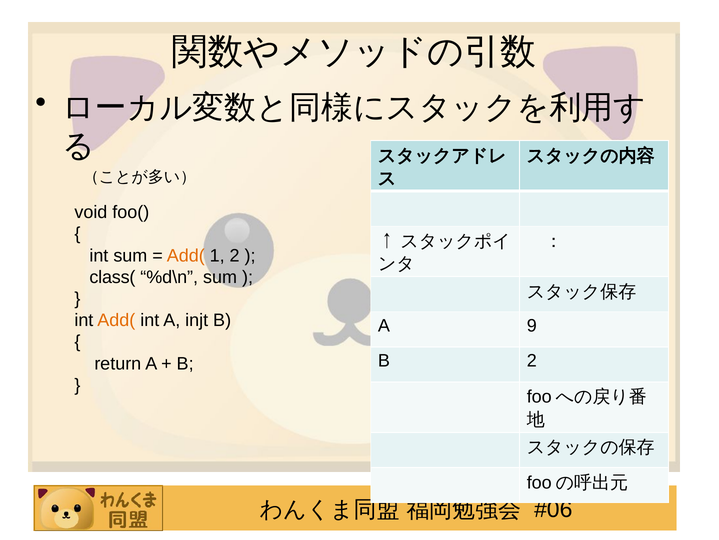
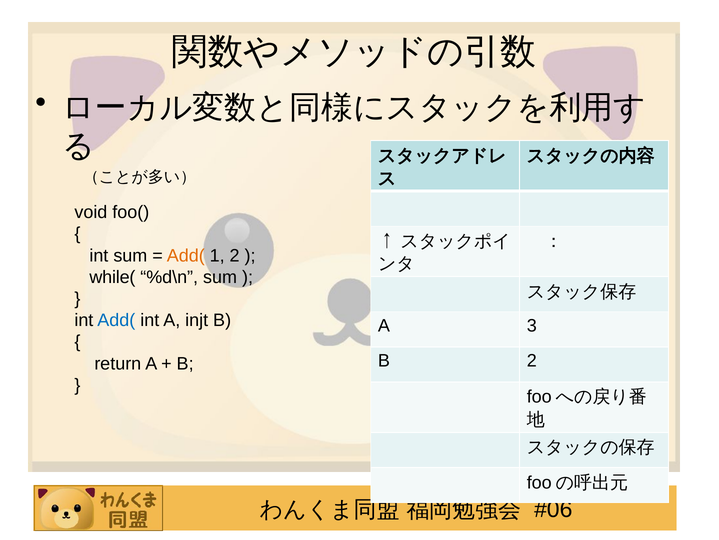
class(: class( -> while(
Add( at (116, 320) colour: orange -> blue
9: 9 -> 3
